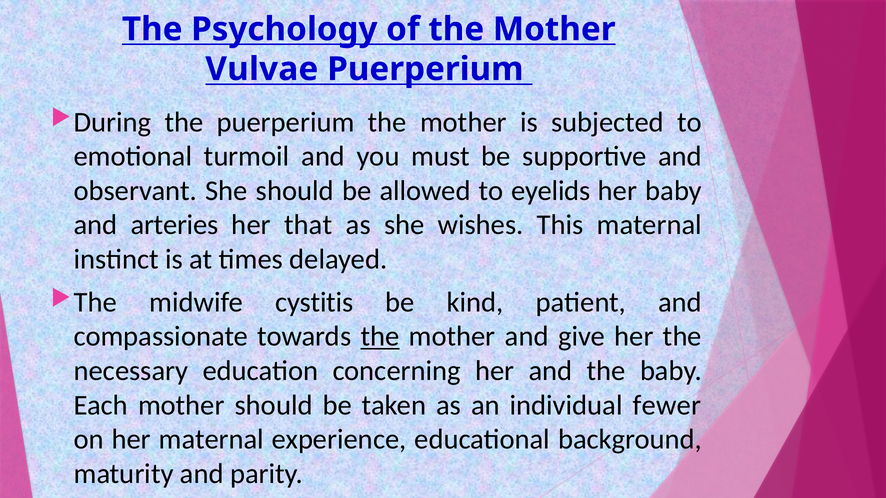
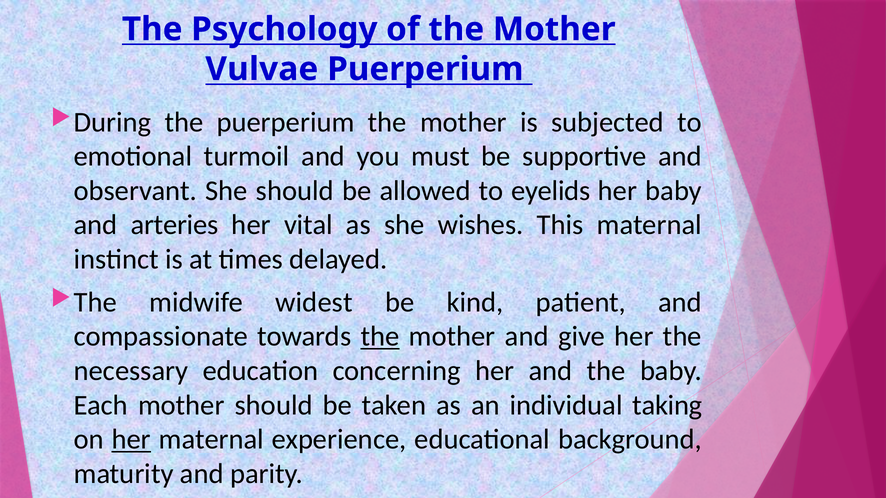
that: that -> vital
cystitis: cystitis -> widest
fewer: fewer -> taking
her at (131, 440) underline: none -> present
